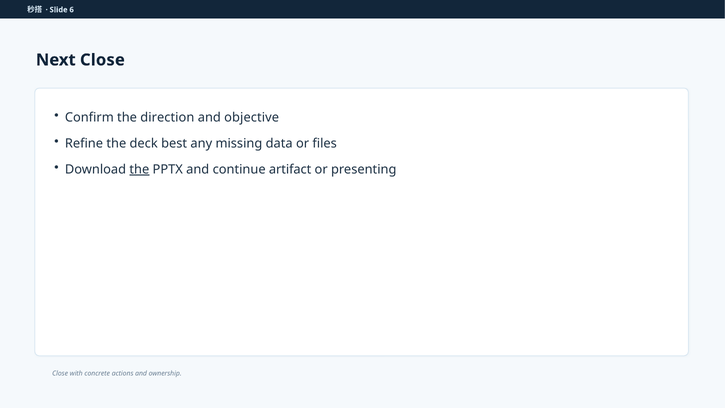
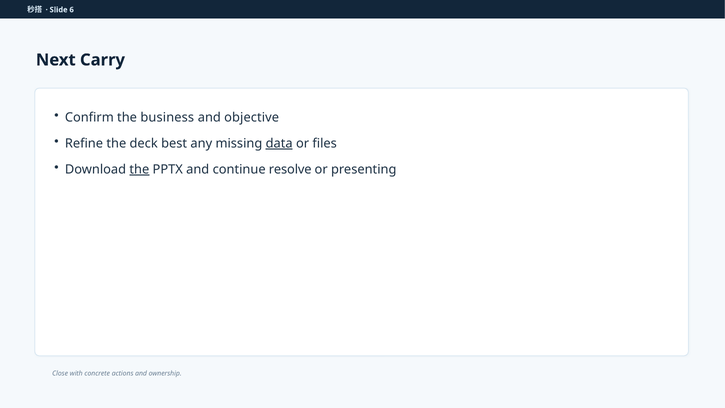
Next Close: Close -> Carry
direction: direction -> business
data underline: none -> present
artifact: artifact -> resolve
